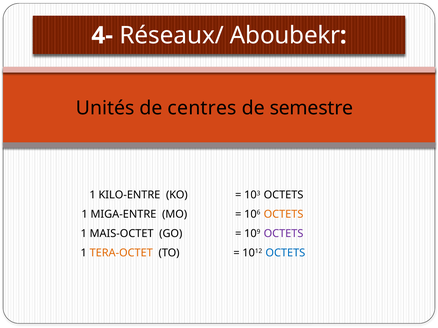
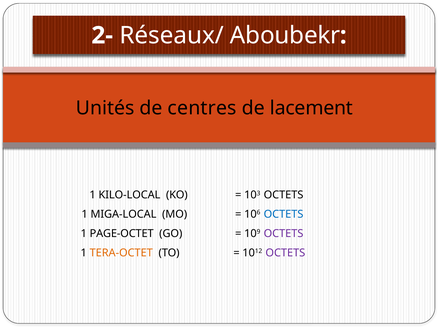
4-: 4- -> 2-
semestre: semestre -> lacement
KILO-ENTRE: KILO-ENTRE -> KILO-LOCAL
MIGA-ENTRE: MIGA-ENTRE -> MIGA-LOCAL
OCTETS at (284, 215) colour: orange -> blue
MAIS-OCTET: MAIS-OCTET -> PAGE-OCTET
OCTETS at (285, 253) colour: blue -> purple
